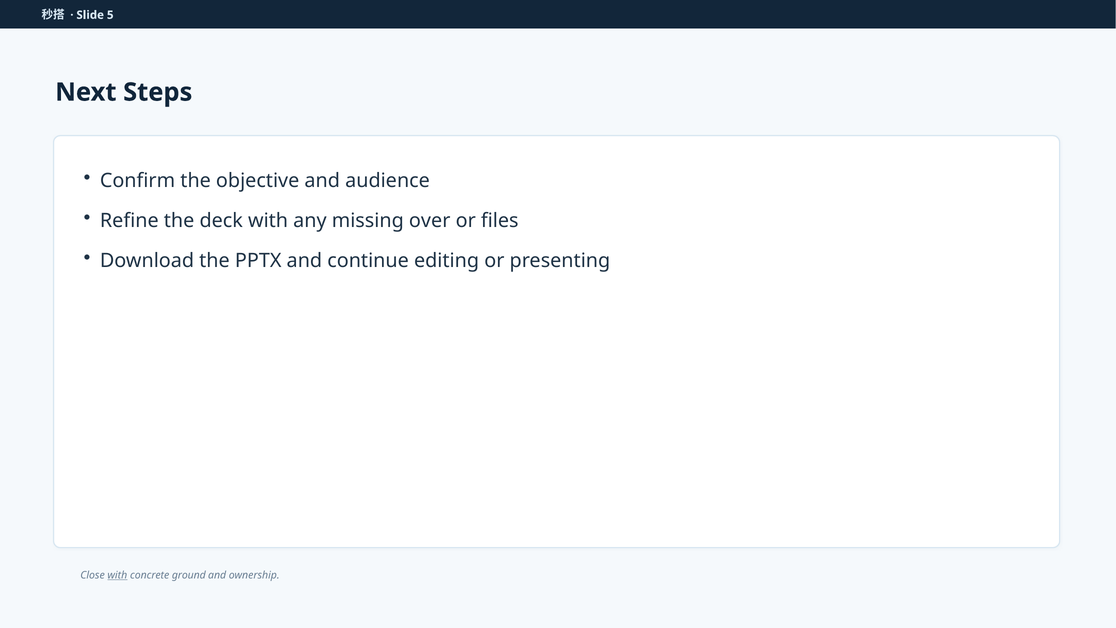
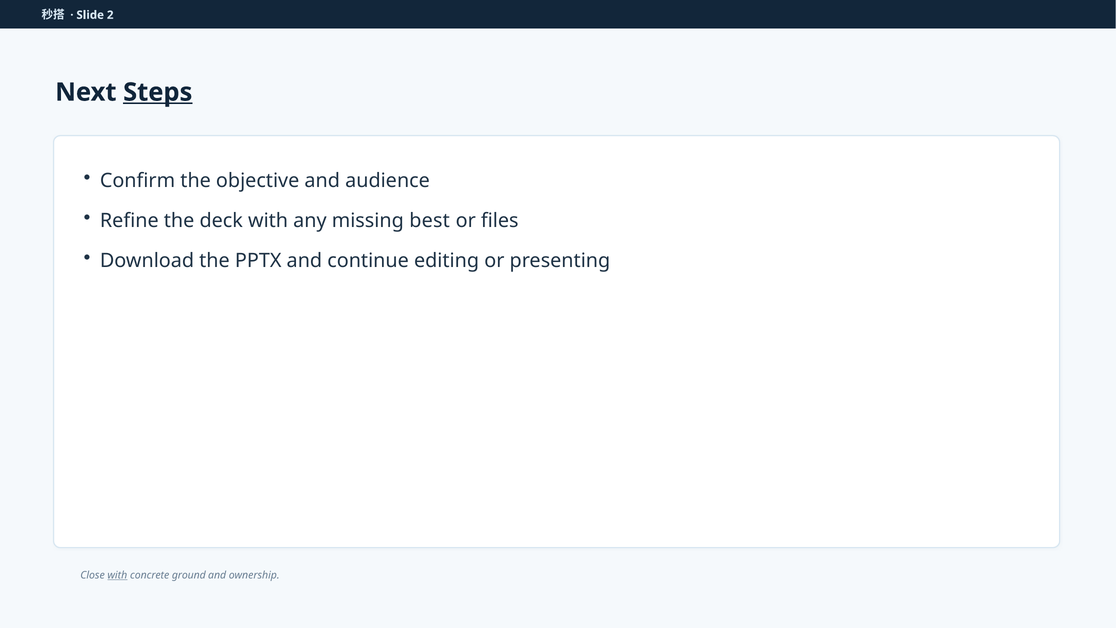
5: 5 -> 2
Steps underline: none -> present
over: over -> best
